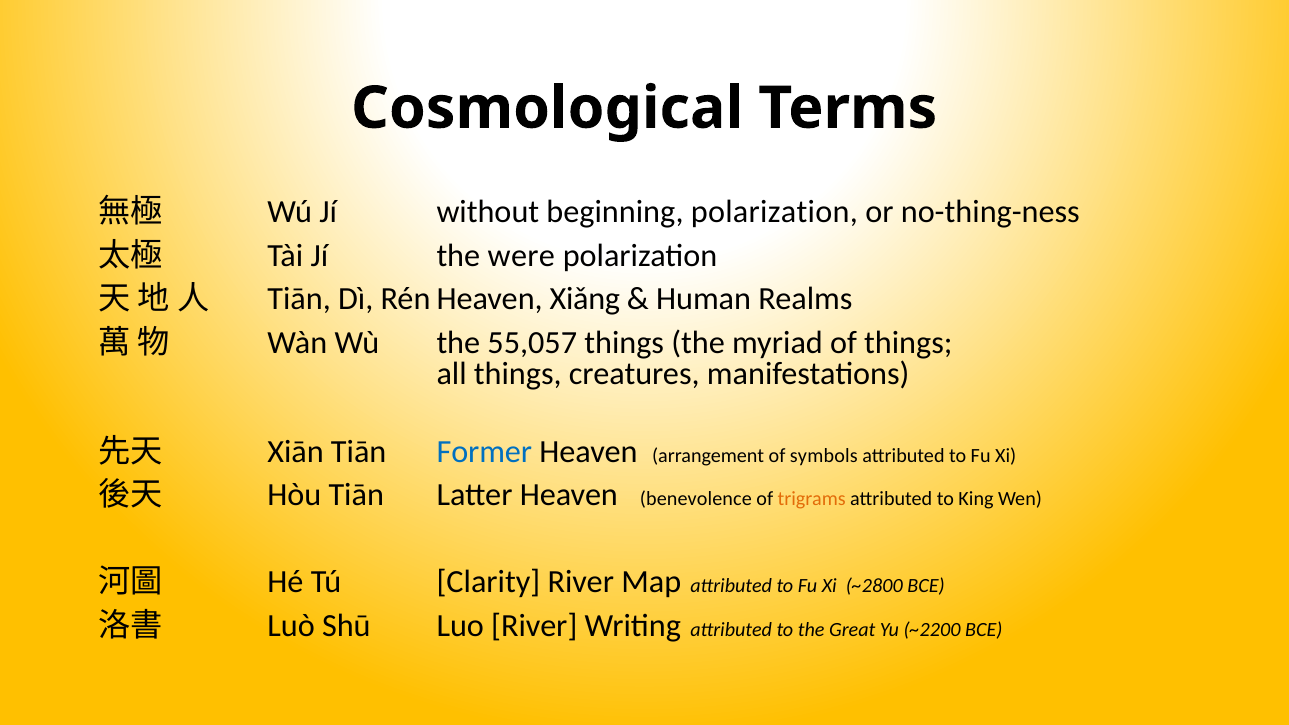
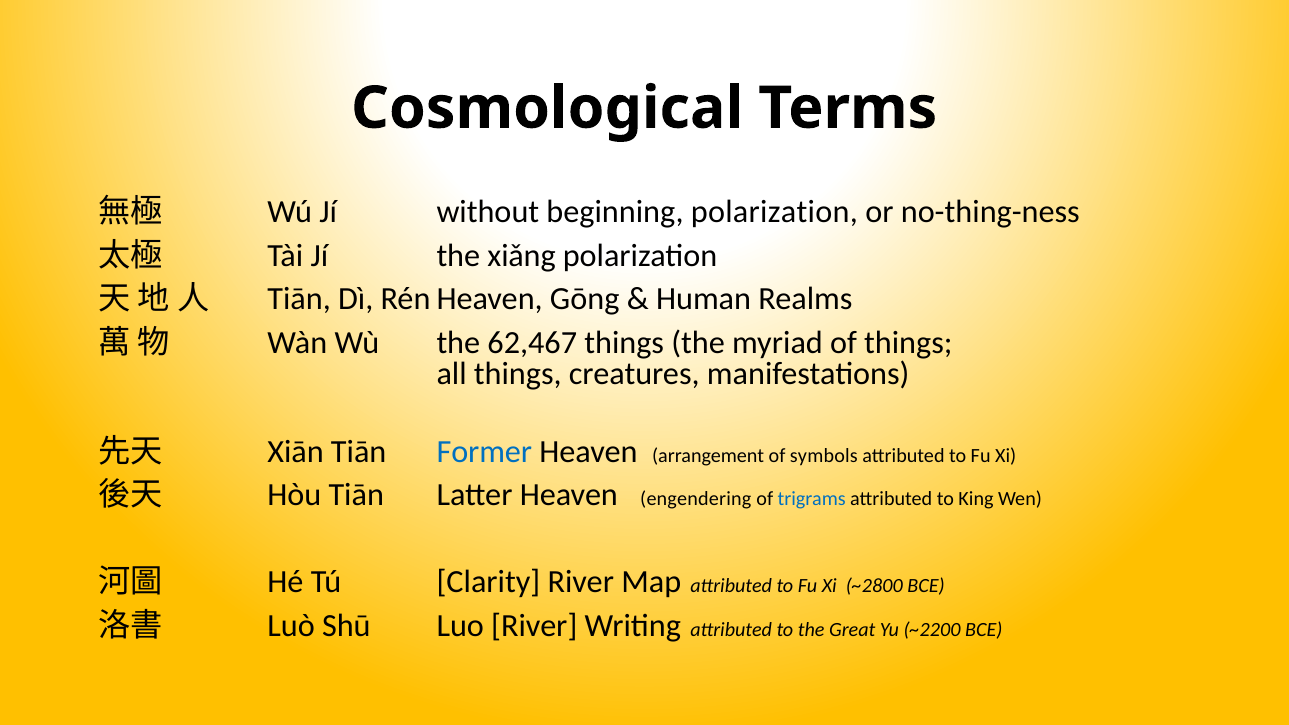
were: were -> xiǎng
Xiǎng: Xiǎng -> Gōng
55,057: 55,057 -> 62,467
benevolence: benevolence -> engendering
trigrams colour: orange -> blue
